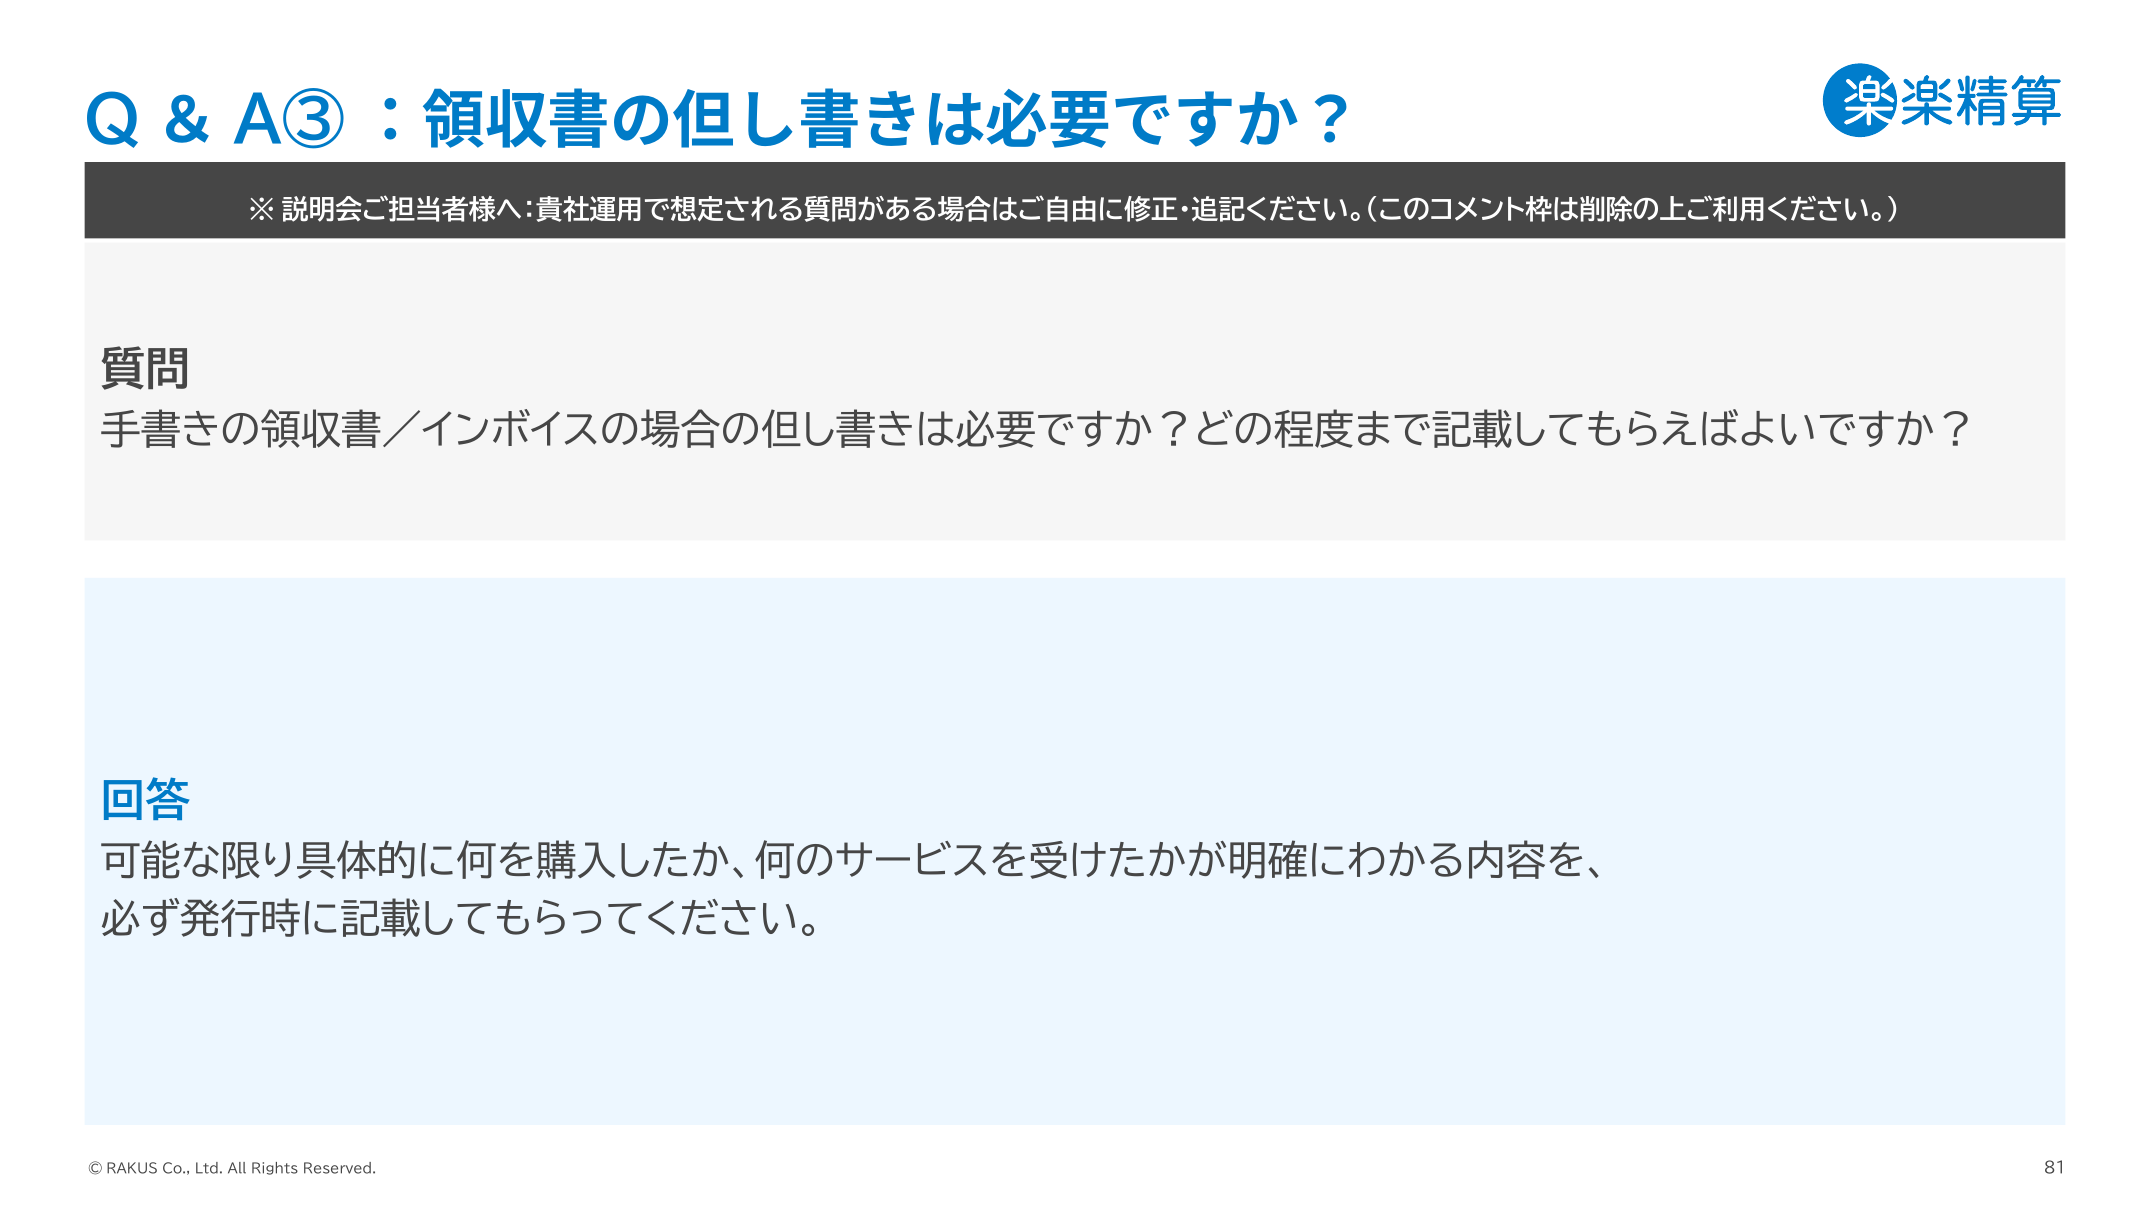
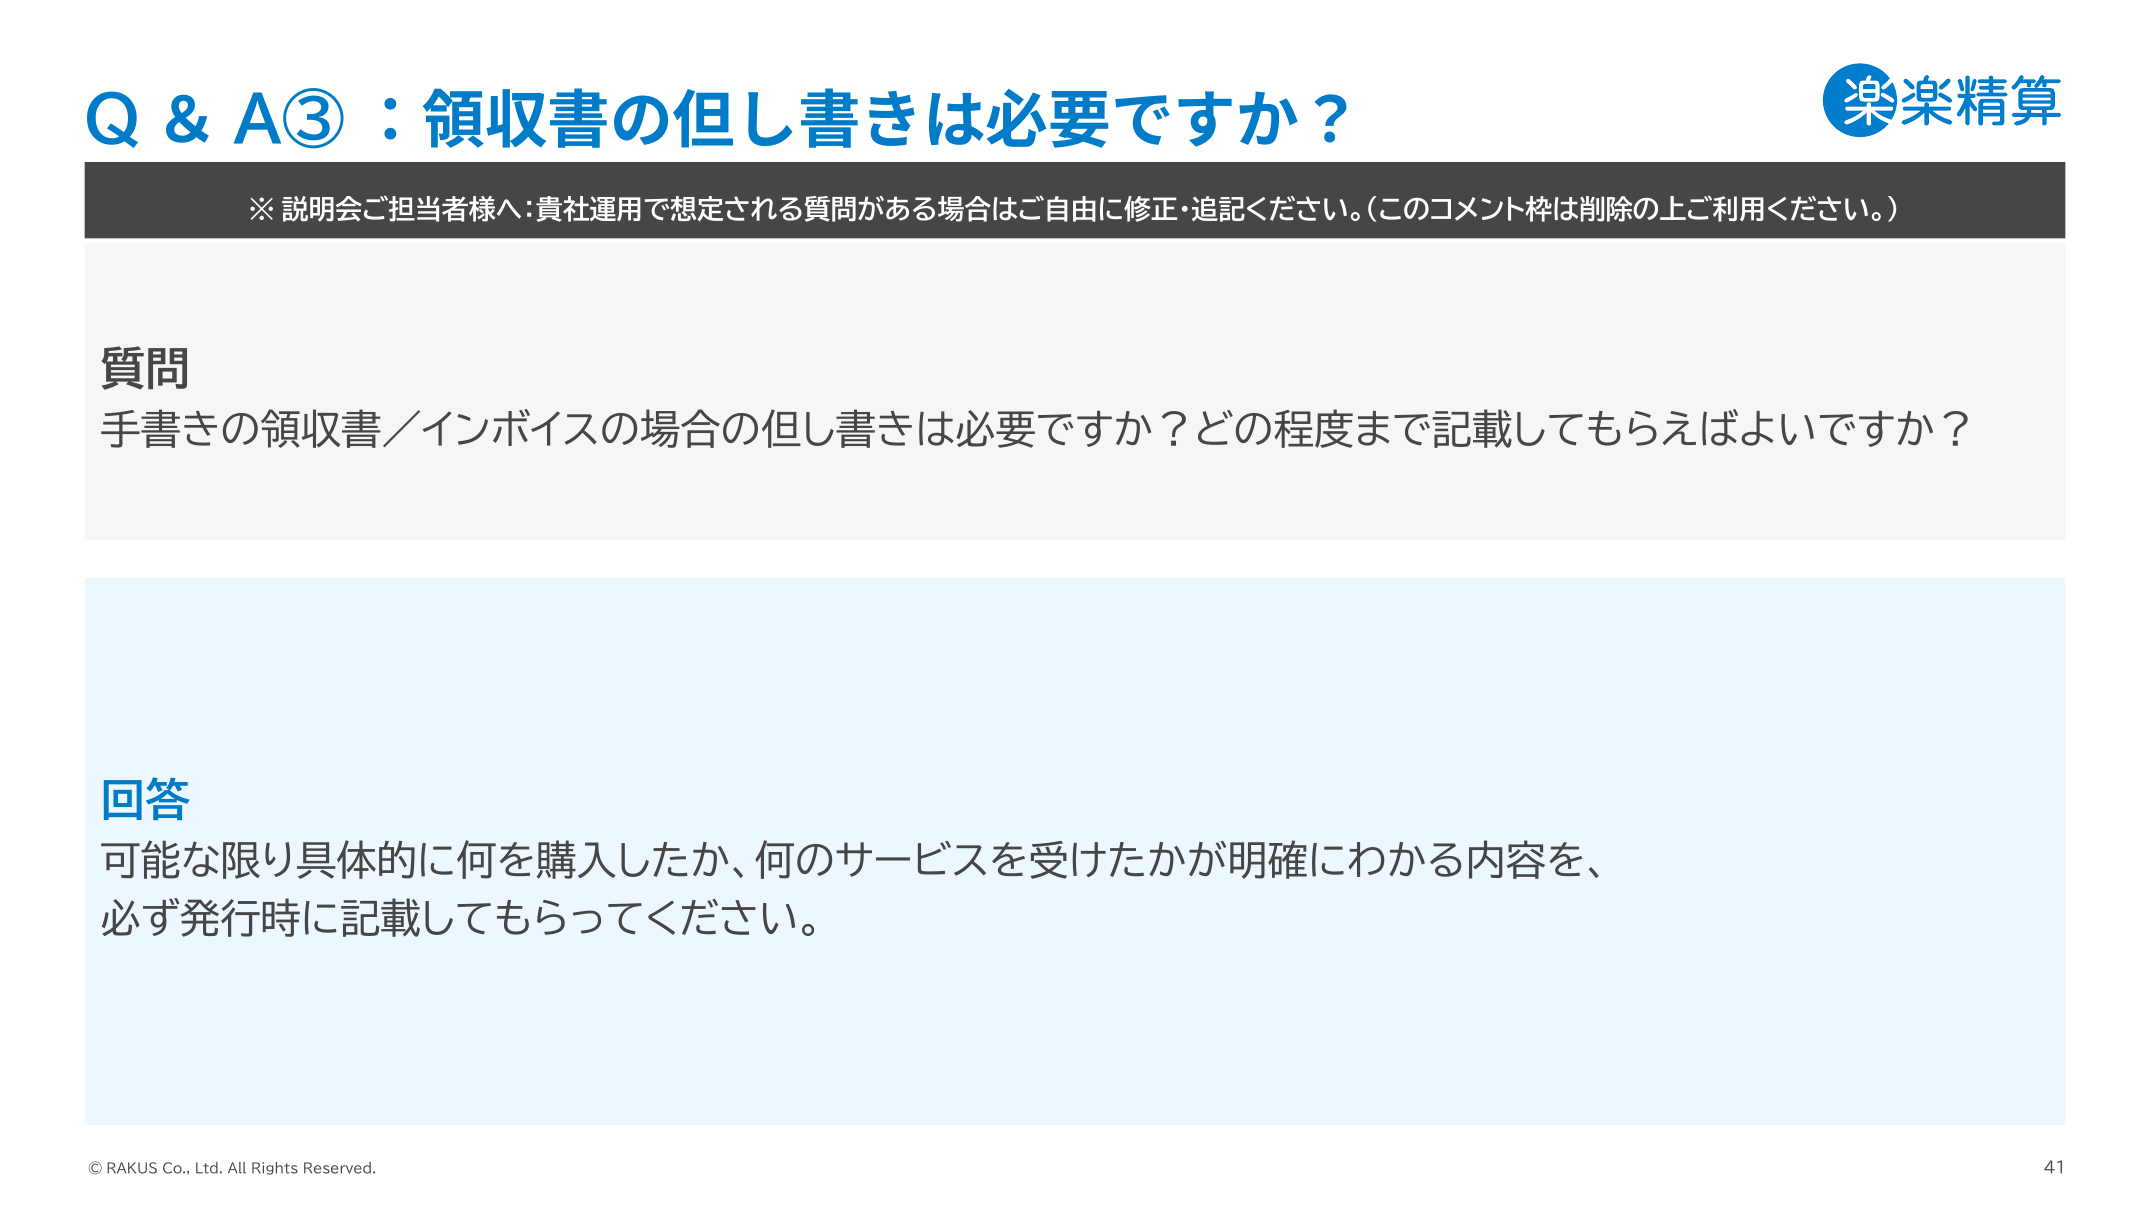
81: 81 -> 41
